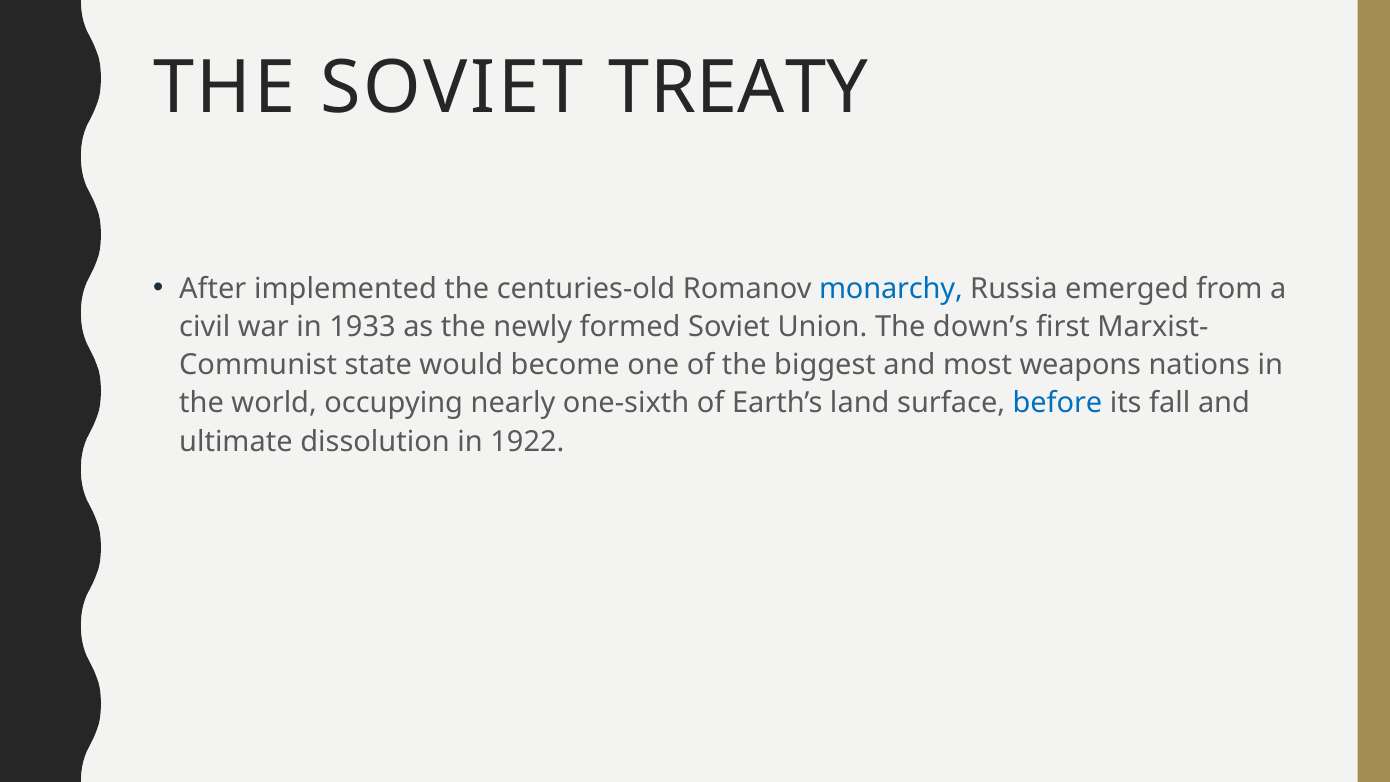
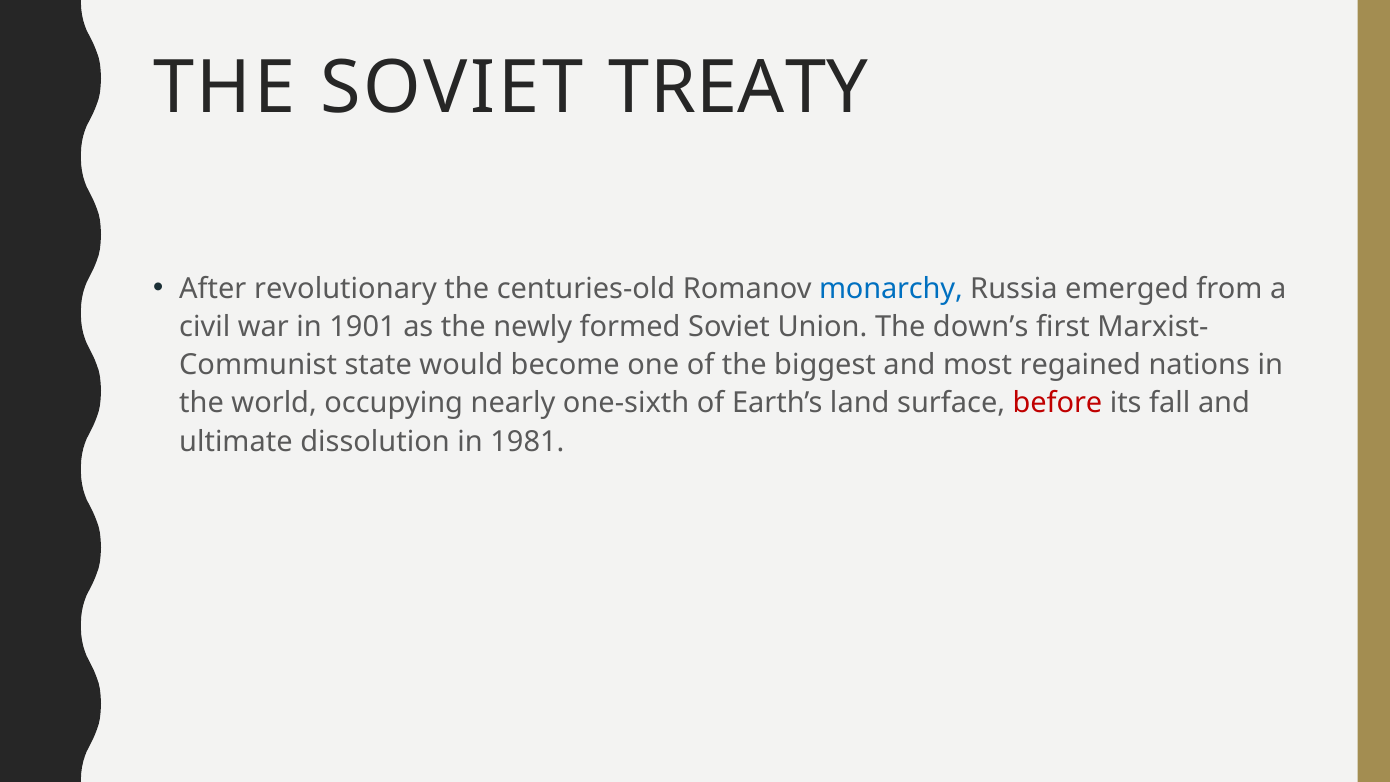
implemented: implemented -> revolutionary
1933: 1933 -> 1901
weapons: weapons -> regained
before colour: blue -> red
1922: 1922 -> 1981
